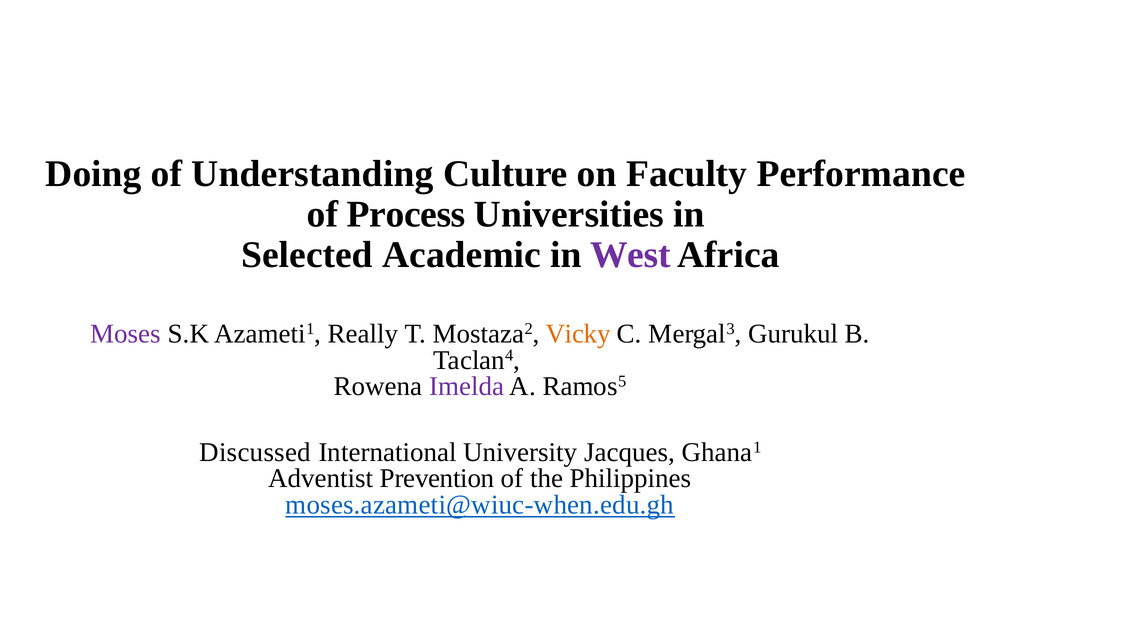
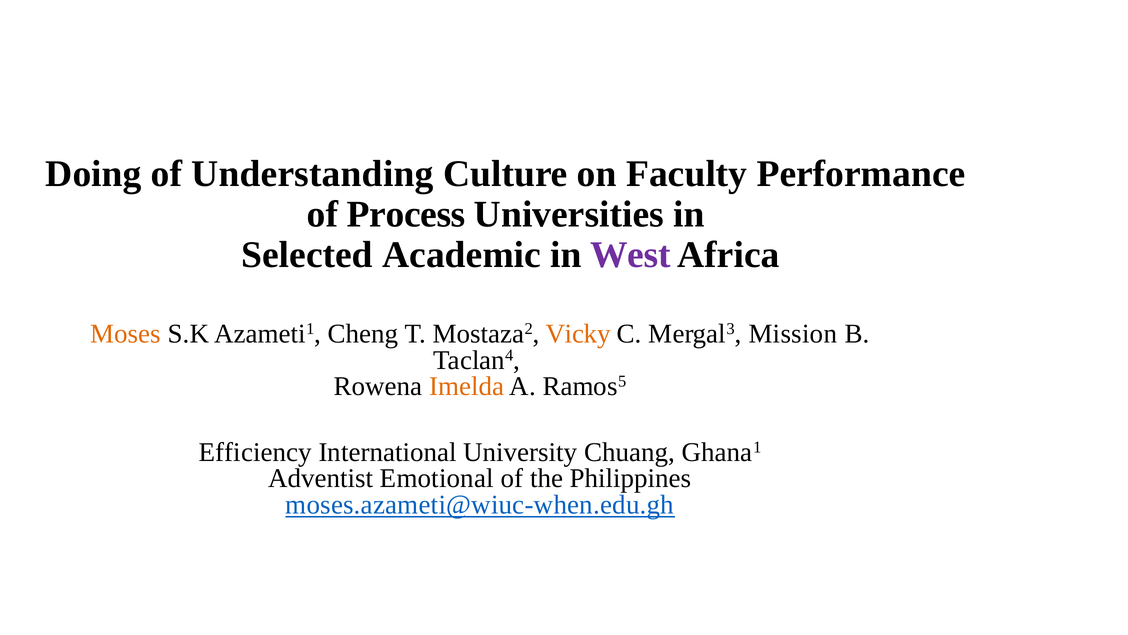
Moses colour: purple -> orange
Really: Really -> Cheng
Gurukul: Gurukul -> Mission
Imelda colour: purple -> orange
Discussed: Discussed -> Efficiency
Jacques: Jacques -> Chuang
Prevention: Prevention -> Emotional
